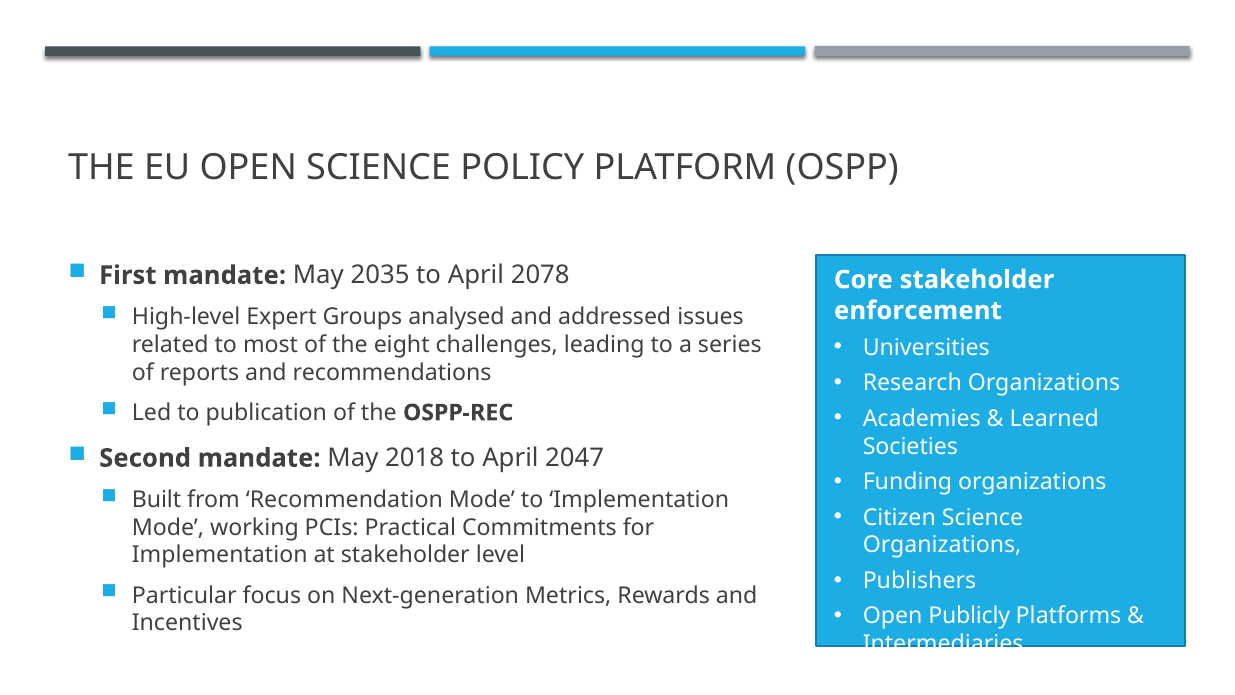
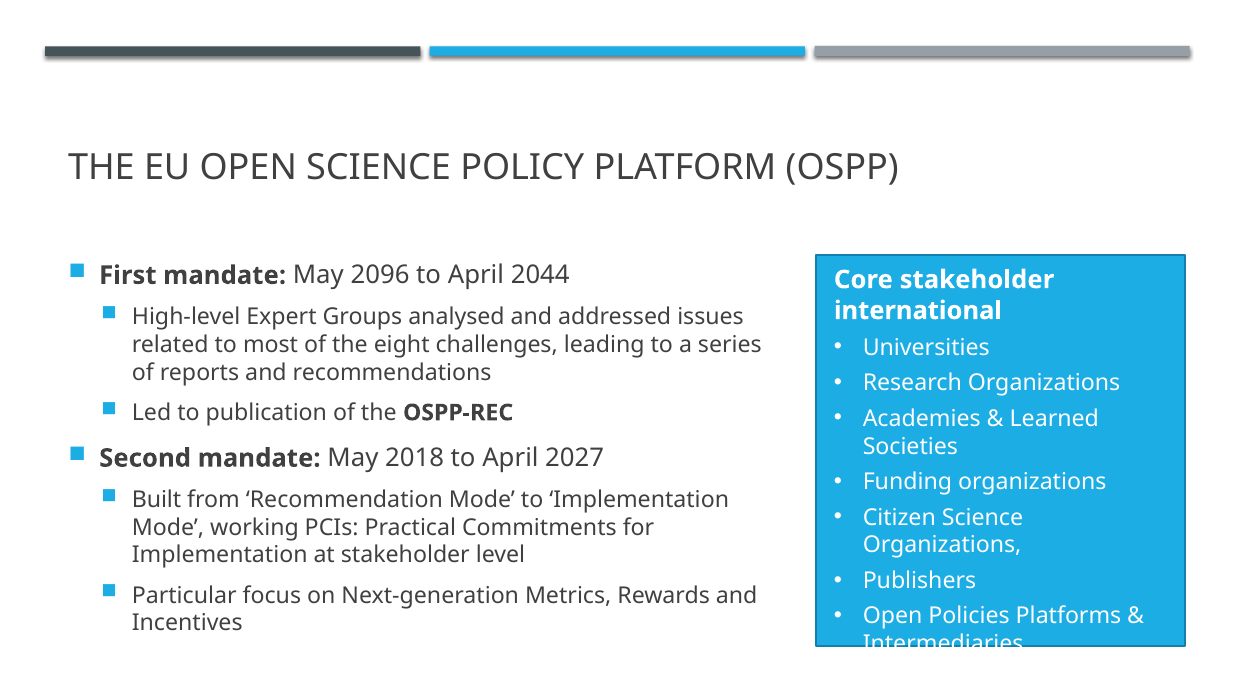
2035: 2035 -> 2096
2078: 2078 -> 2044
enforcement: enforcement -> international
2047: 2047 -> 2027
Publicly: Publicly -> Policies
